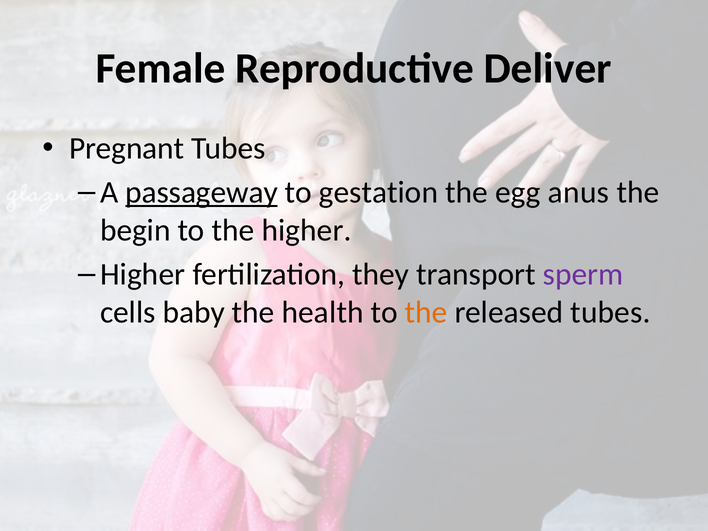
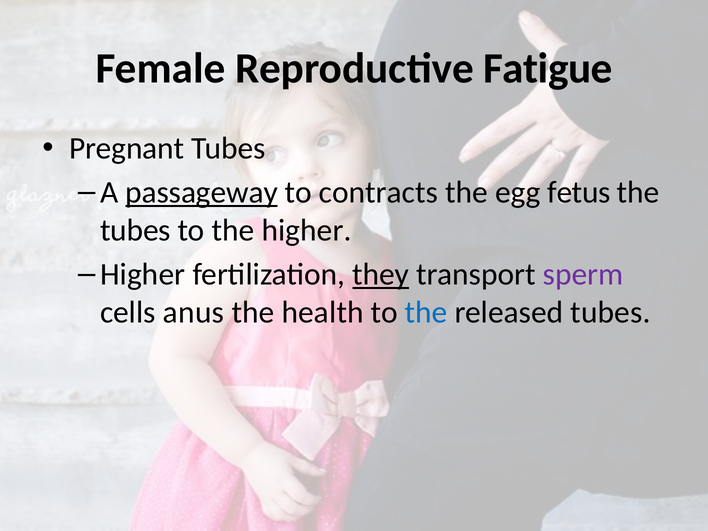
Deliver: Deliver -> Fatigue
gestation: gestation -> contracts
anus: anus -> fetus
begin at (135, 230): begin -> tubes
they underline: none -> present
baby: baby -> anus
the at (426, 312) colour: orange -> blue
